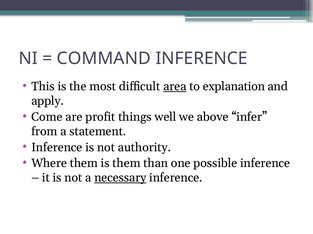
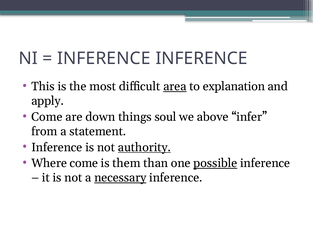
COMMAND at (104, 59): COMMAND -> INFERENCE
profit: profit -> down
well: well -> soul
authority underline: none -> present
Where them: them -> come
possible underline: none -> present
